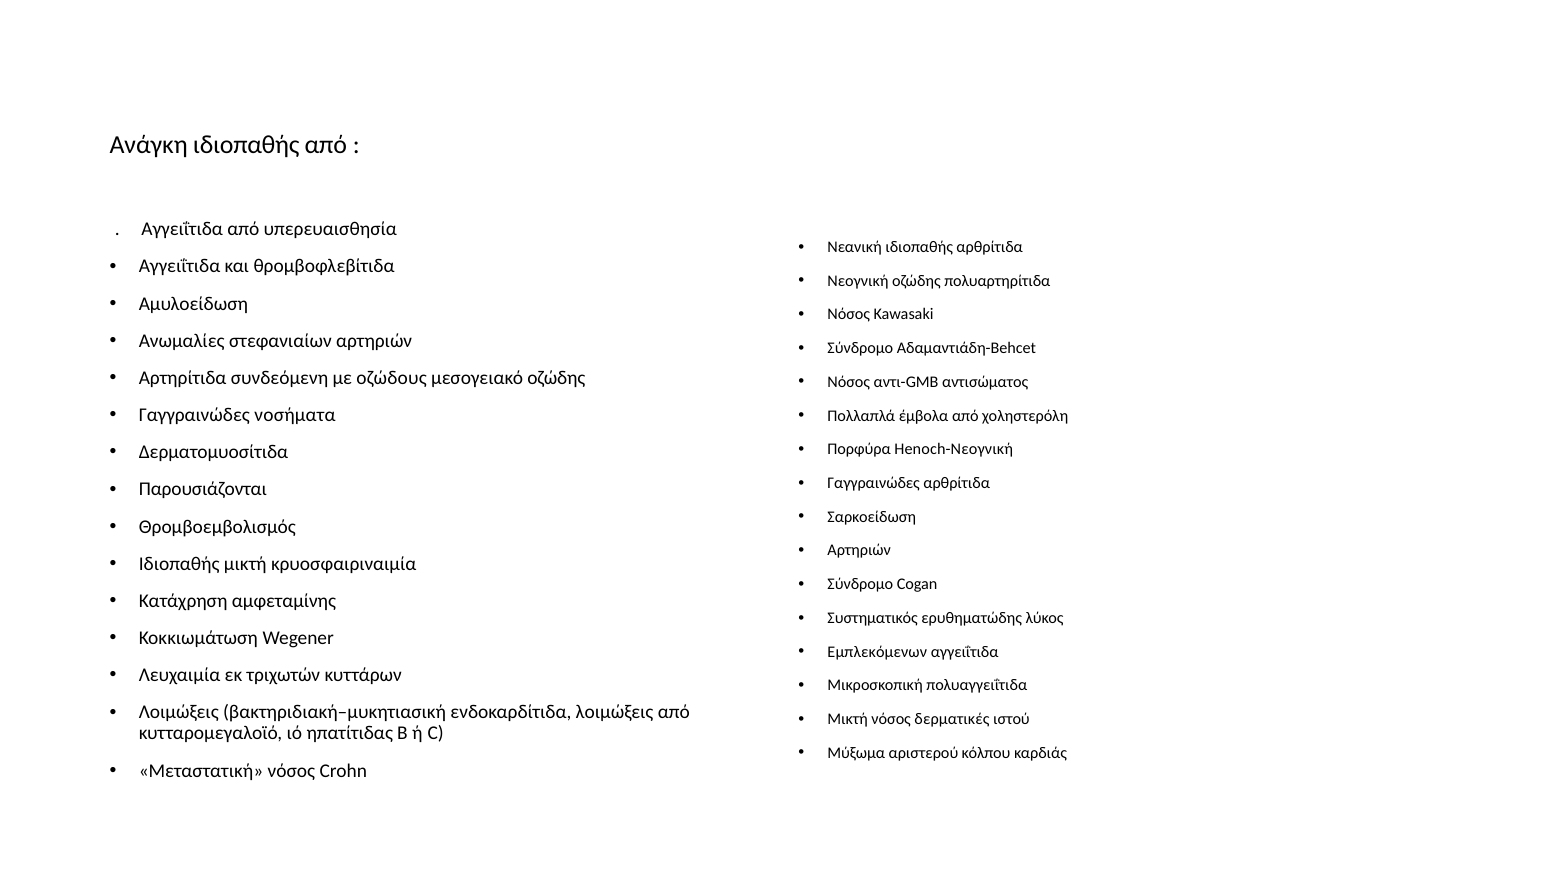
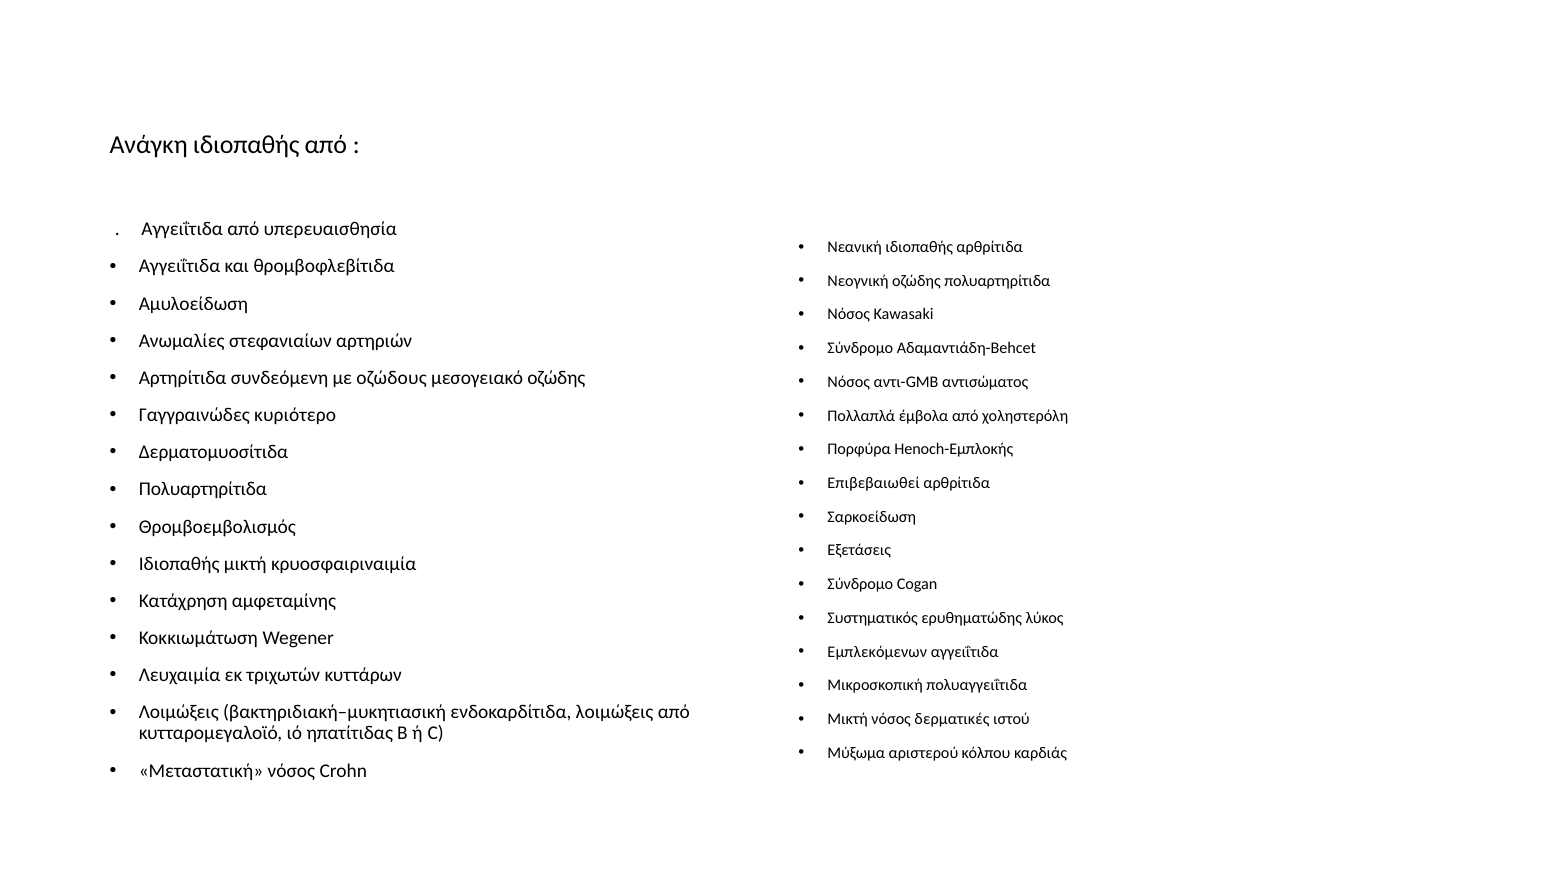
νοσήματα: νοσήματα -> κυριότερο
Henoch-Νεογνική: Henoch-Νεογνική -> Henoch-Εμπλοκής
Γαγγραινώδες at (874, 483): Γαγγραινώδες -> Επιβεβαιωθεί
Παρουσιάζονται at (203, 490): Παρουσιάζονται -> Πολυαρτηρίτιδα
Αρτηριών at (859, 551): Αρτηριών -> Εξετάσεις
